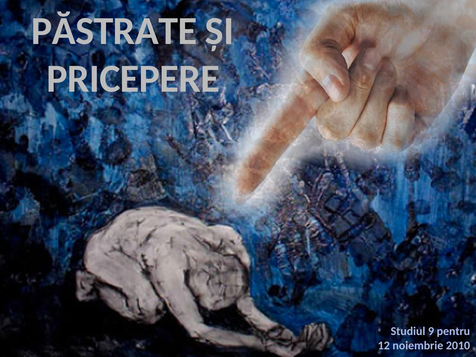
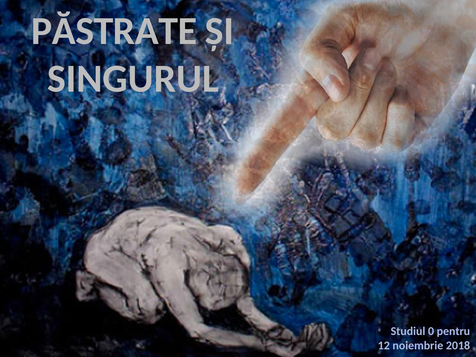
PRICEPERE: PRICEPERE -> SINGURUL
9: 9 -> 0
2010: 2010 -> 2018
